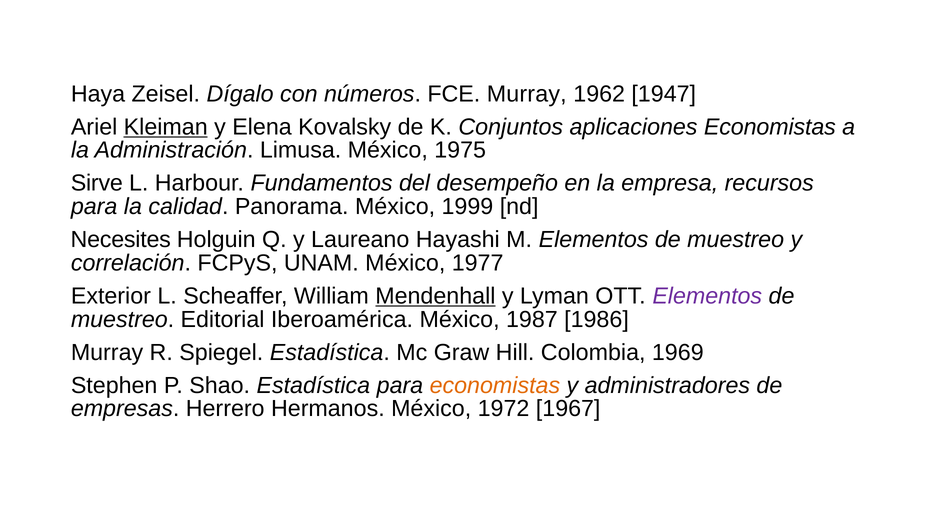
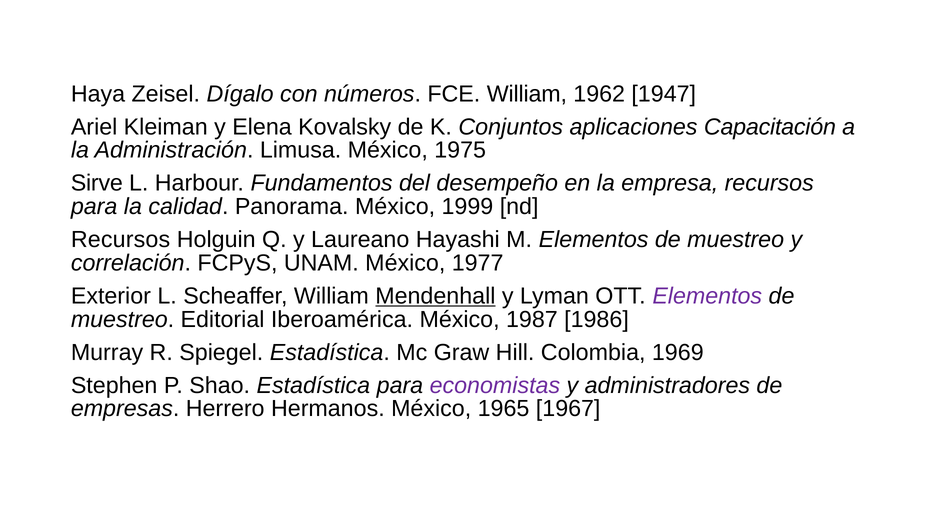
FCE Murray: Murray -> William
Kleiman underline: present -> none
aplicaciones Economistas: Economistas -> Capacitación
Necesites at (121, 240): Necesites -> Recursos
economistas at (495, 386) colour: orange -> purple
1972: 1972 -> 1965
